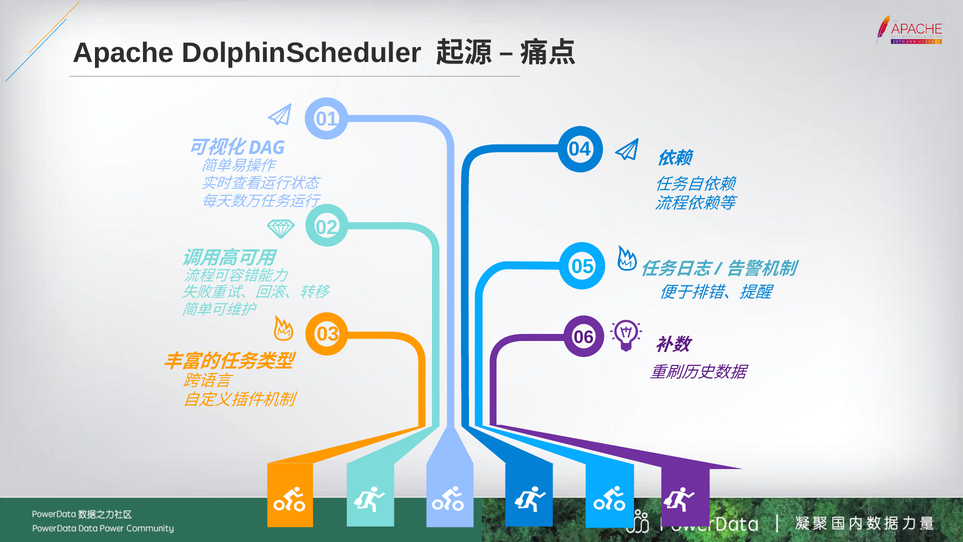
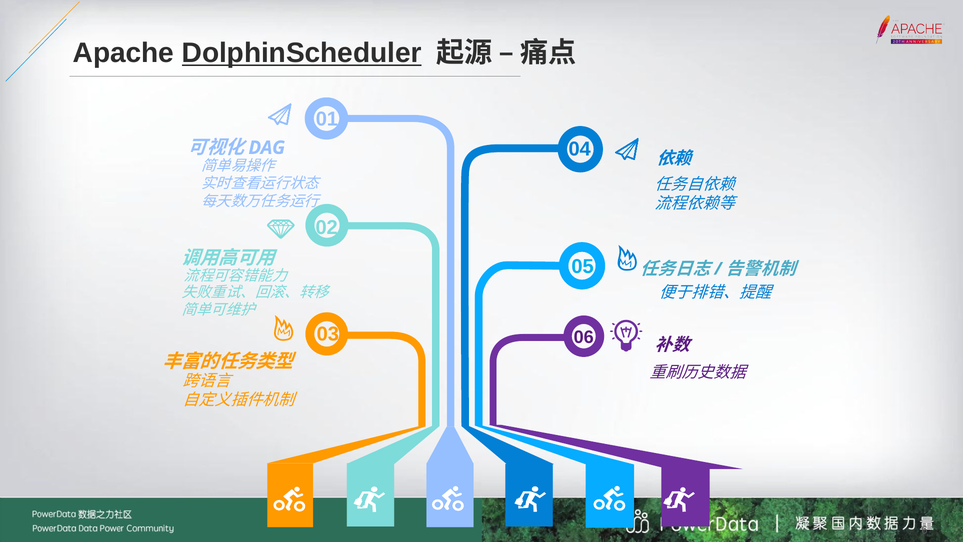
DolphinScheduler underline: none -> present
